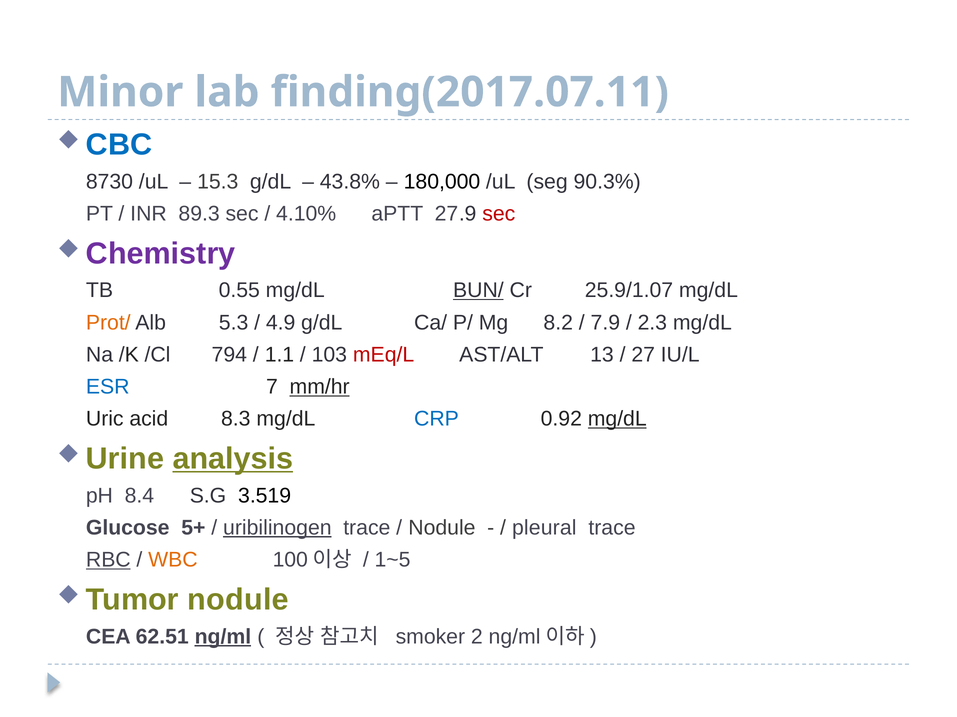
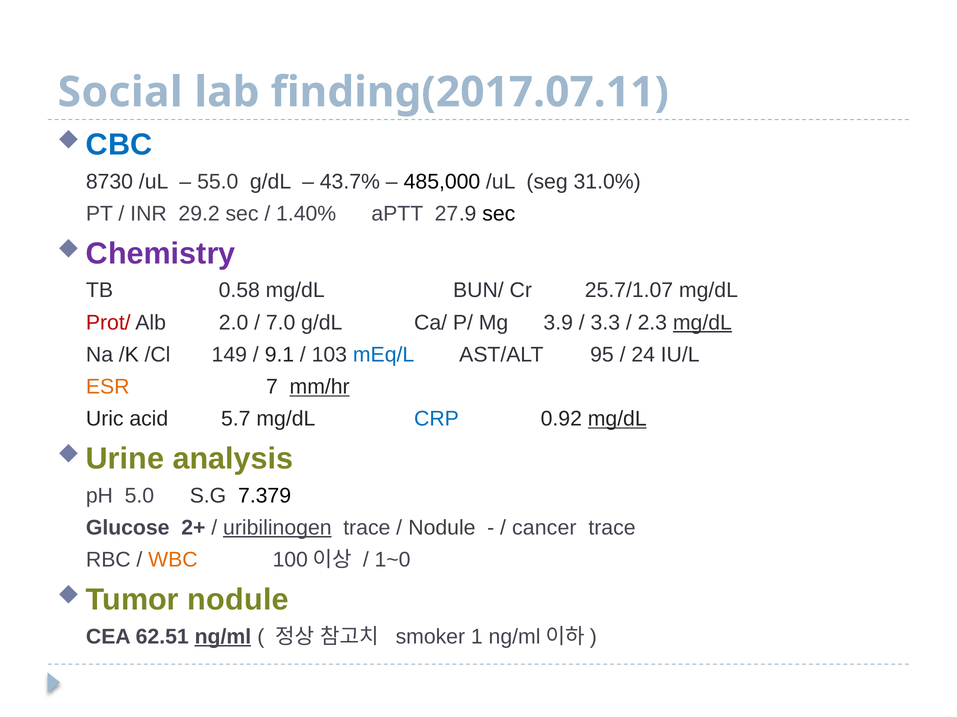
Minor: Minor -> Social
15.3: 15.3 -> 55.0
43.8%: 43.8% -> 43.7%
180,000: 180,000 -> 485,000
90.3%: 90.3% -> 31.0%
89.3: 89.3 -> 29.2
4.10%: 4.10% -> 1.40%
sec at (499, 214) colour: red -> black
0.55: 0.55 -> 0.58
BUN/ underline: present -> none
25.9/1.07: 25.9/1.07 -> 25.7/1.07
Prot/ colour: orange -> red
5.3: 5.3 -> 2.0
4.9: 4.9 -> 7.0
8.2: 8.2 -> 3.9
7.9: 7.9 -> 3.3
mg/dL at (702, 323) underline: none -> present
794: 794 -> 149
1.1: 1.1 -> 9.1
mEq/L colour: red -> blue
13: 13 -> 95
27: 27 -> 24
ESR colour: blue -> orange
8.3: 8.3 -> 5.7
analysis underline: present -> none
8.4: 8.4 -> 5.0
3.519: 3.519 -> 7.379
5+: 5+ -> 2+
pleural: pleural -> cancer
RBC underline: present -> none
1~5: 1~5 -> 1~0
2: 2 -> 1
